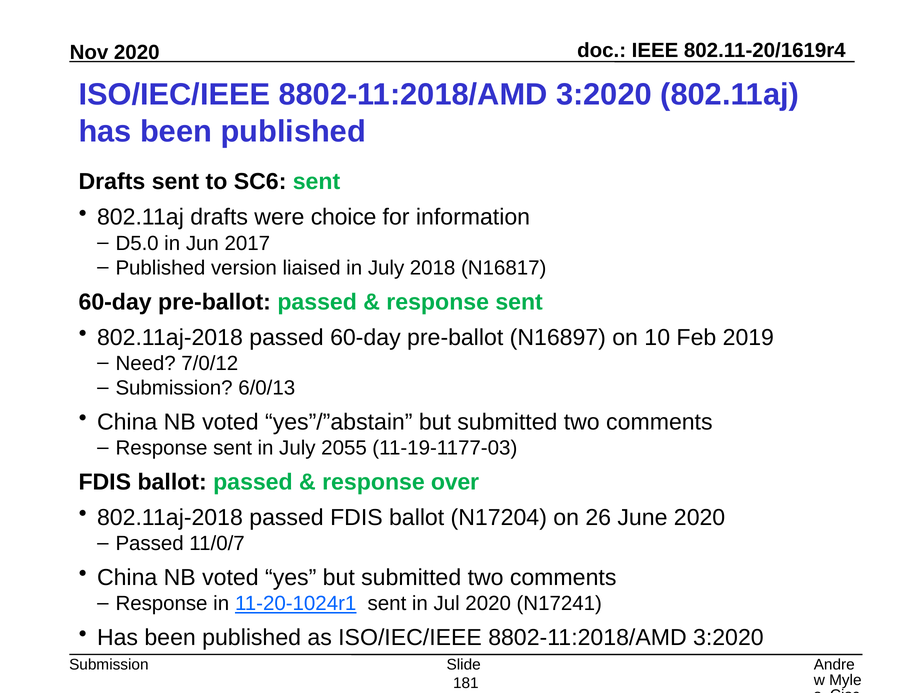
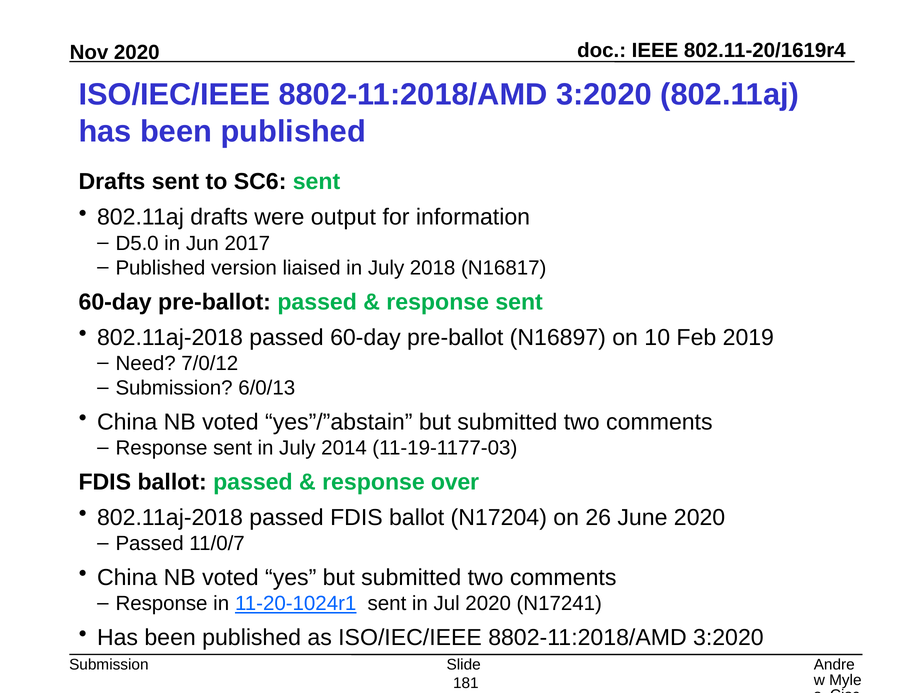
choice: choice -> output
2055: 2055 -> 2014
